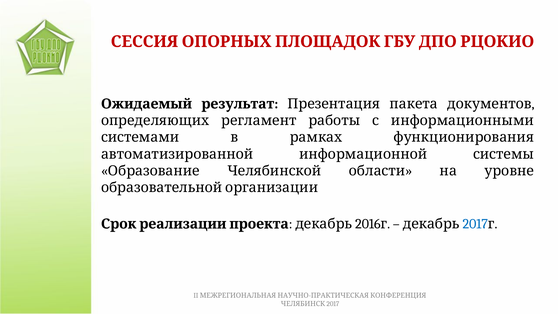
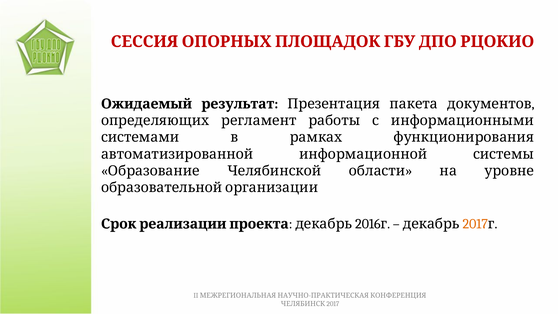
2017 at (475, 224) colour: blue -> orange
